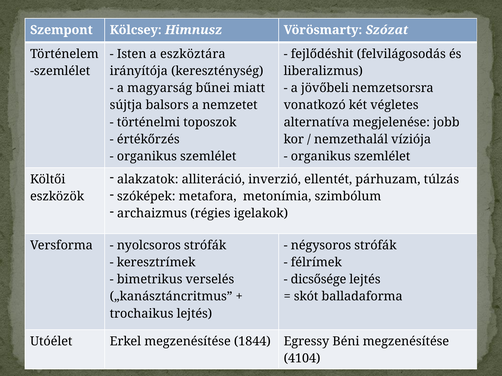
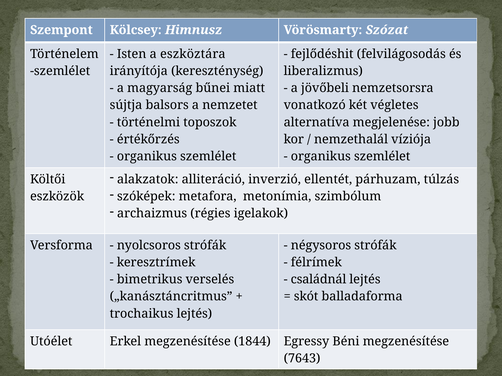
dicsősége: dicsősége -> családnál
4104: 4104 -> 7643
